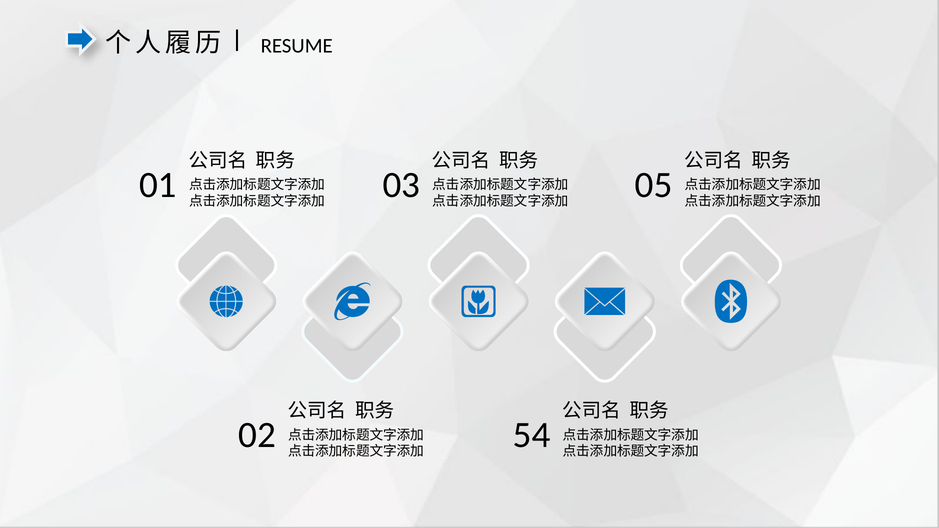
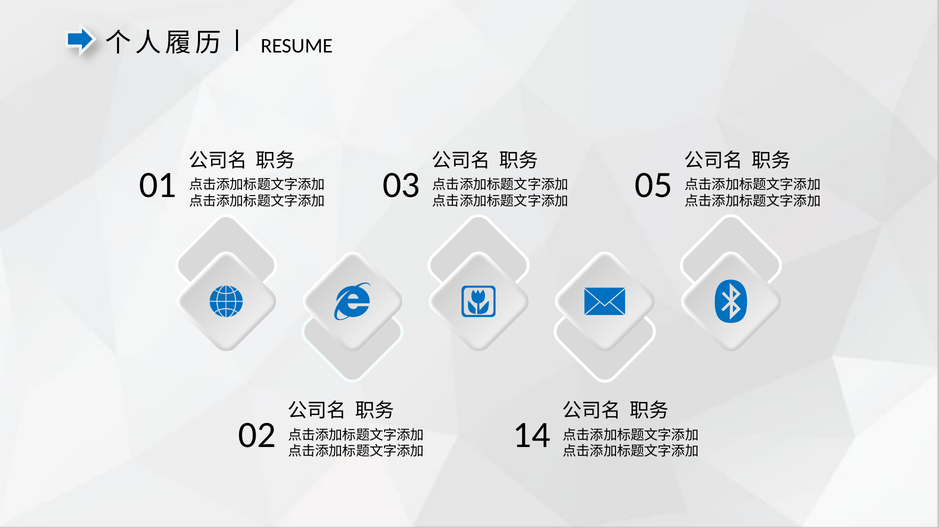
54: 54 -> 14
